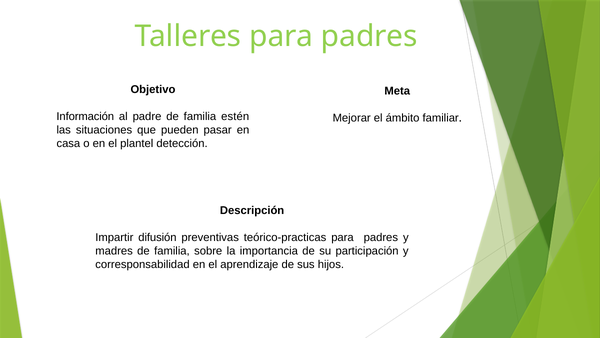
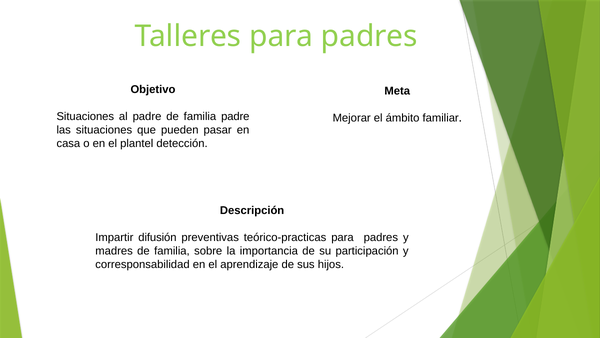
Información at (85, 116): Información -> Situaciones
familia estén: estén -> padre
